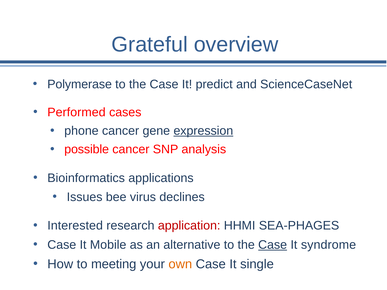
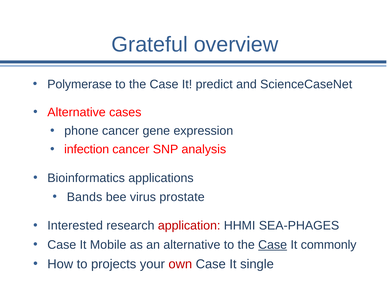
Performed at (76, 112): Performed -> Alternative
expression underline: present -> none
possible: possible -> infection
Issues: Issues -> Bands
declines: declines -> prostate
syndrome: syndrome -> commonly
meeting: meeting -> projects
own colour: orange -> red
